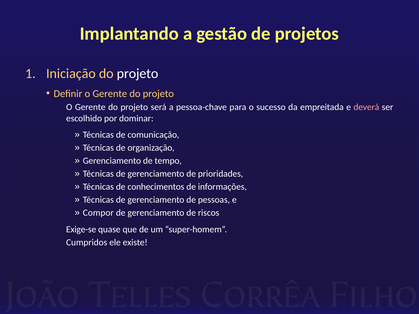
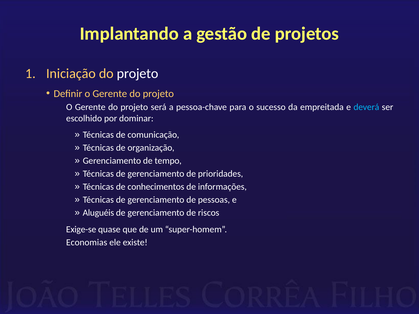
deverá colour: pink -> light blue
Compor: Compor -> Aluguéis
Cumpridos: Cumpridos -> Economias
